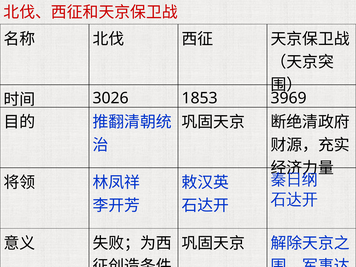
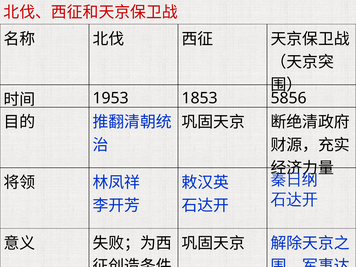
3026: 3026 -> 1953
3969: 3969 -> 5856
